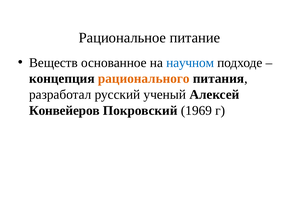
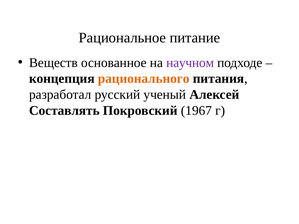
научном colour: blue -> purple
Конвейеров: Конвейеров -> Составлять
1969: 1969 -> 1967
